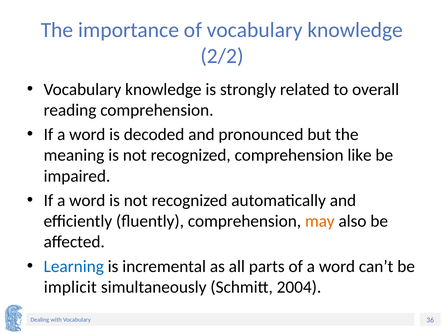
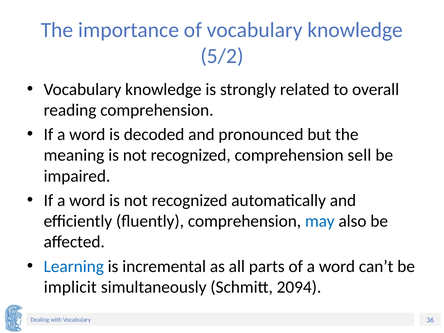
2/2: 2/2 -> 5/2
like: like -> sell
may colour: orange -> blue
2004: 2004 -> 2094
